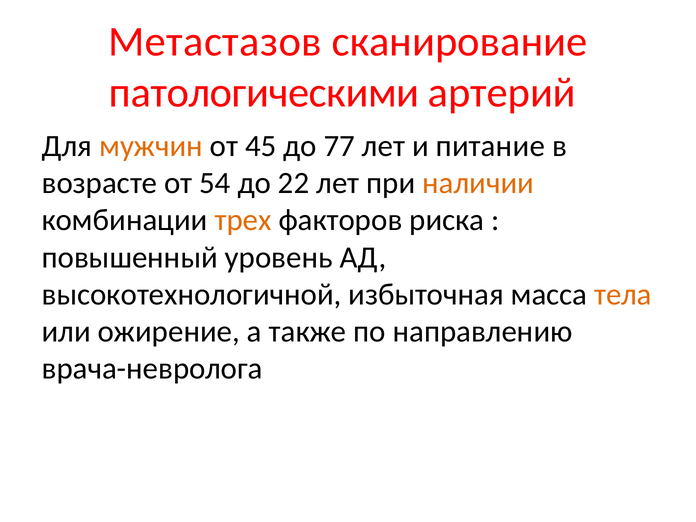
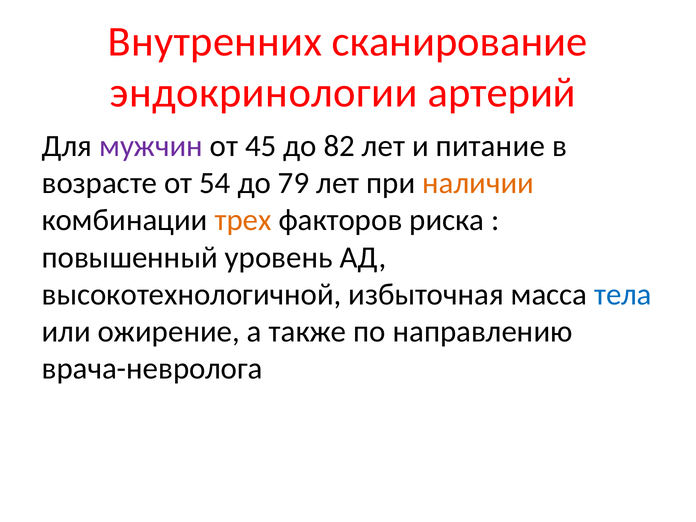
Метастазов: Метастазов -> Внутренних
патологическими: патологическими -> эндокринологии
мужчин colour: orange -> purple
77: 77 -> 82
22: 22 -> 79
тела colour: orange -> blue
